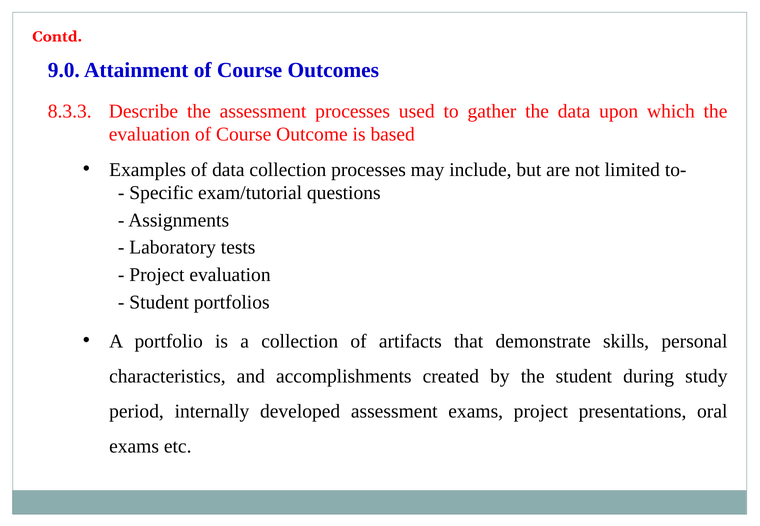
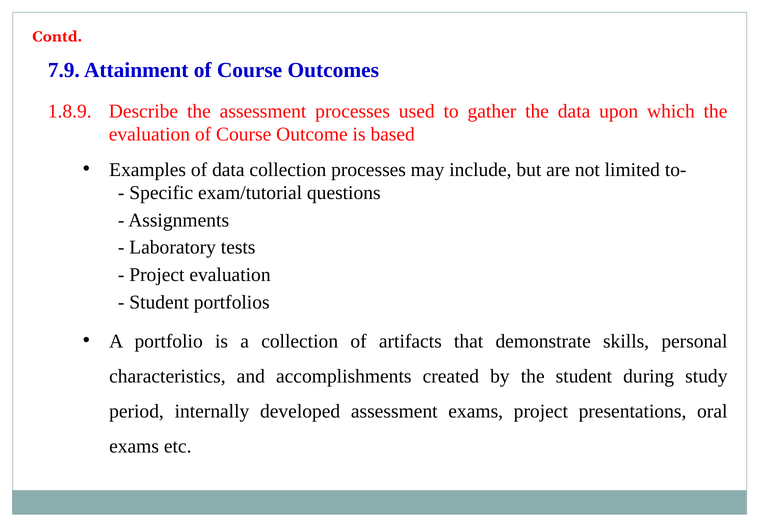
9.0: 9.0 -> 7.9
8.3.3: 8.3.3 -> 1.8.9
